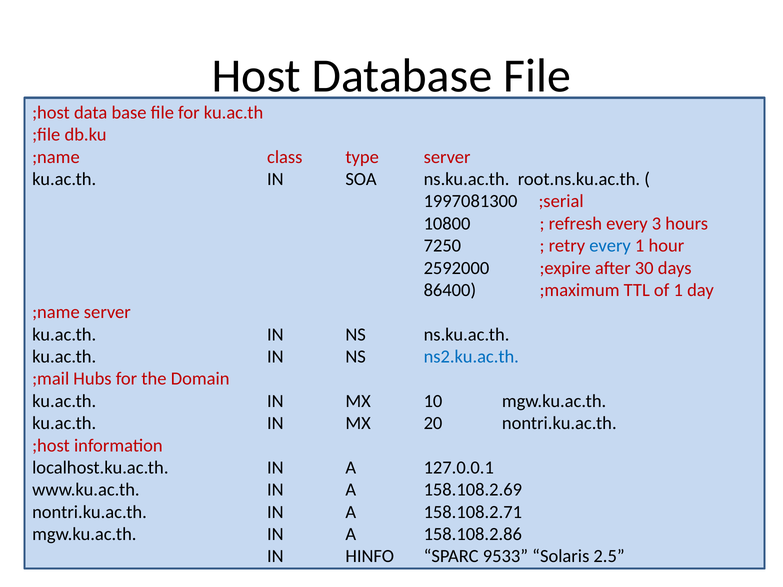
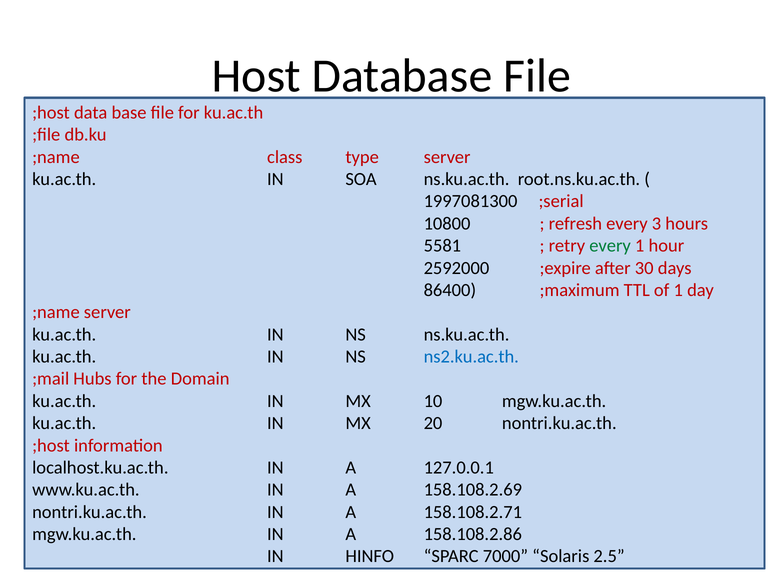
7250: 7250 -> 5581
every at (610, 246) colour: blue -> green
9533: 9533 -> 7000
